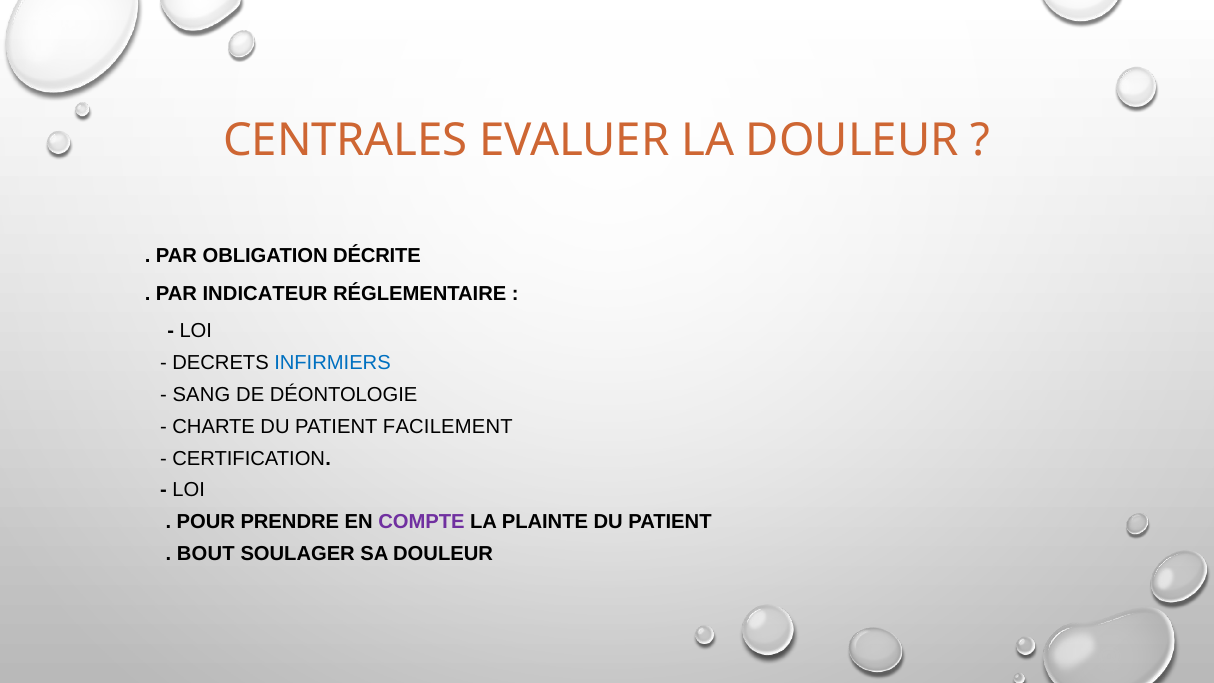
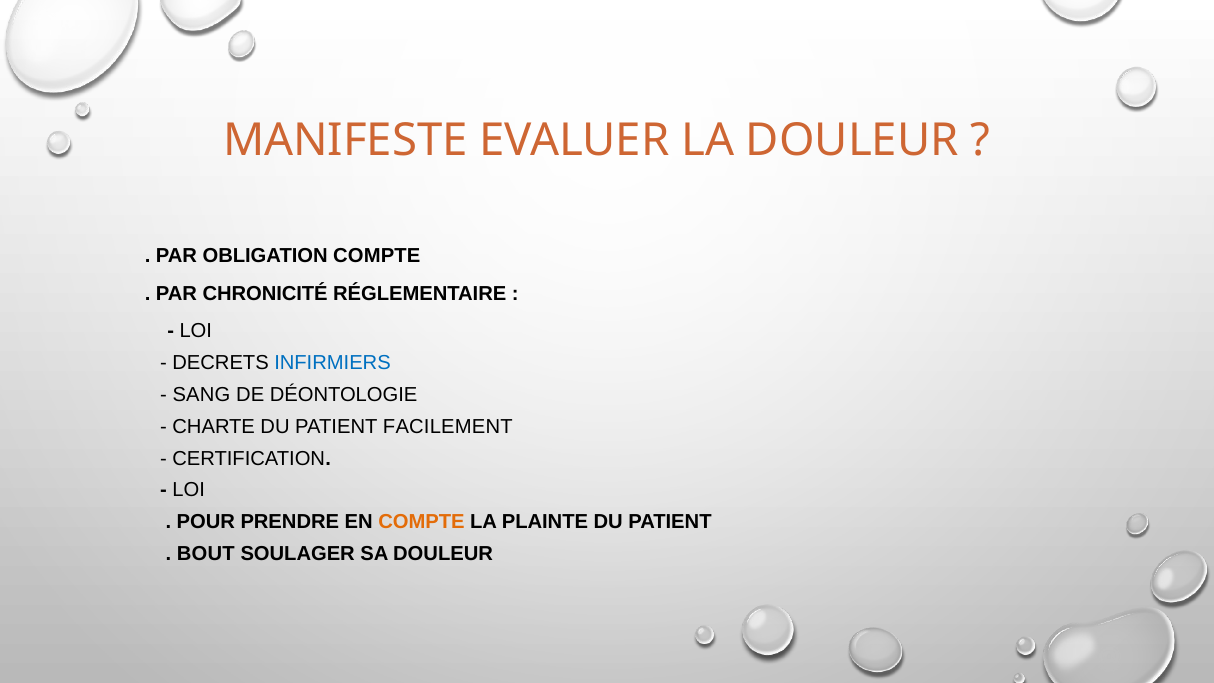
CENTRALES: CENTRALES -> MANIFESTE
OBLIGATION DÉCRITE: DÉCRITE -> COMPTE
INDICATEUR: INDICATEUR -> CHRONICITÉ
COMPTE at (421, 522) colour: purple -> orange
